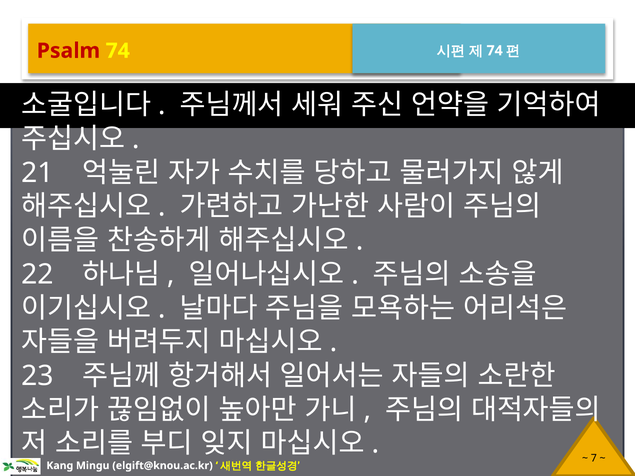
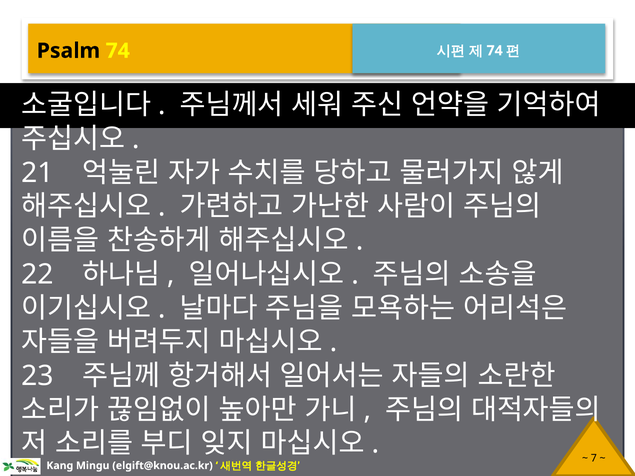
Psalm colour: red -> black
